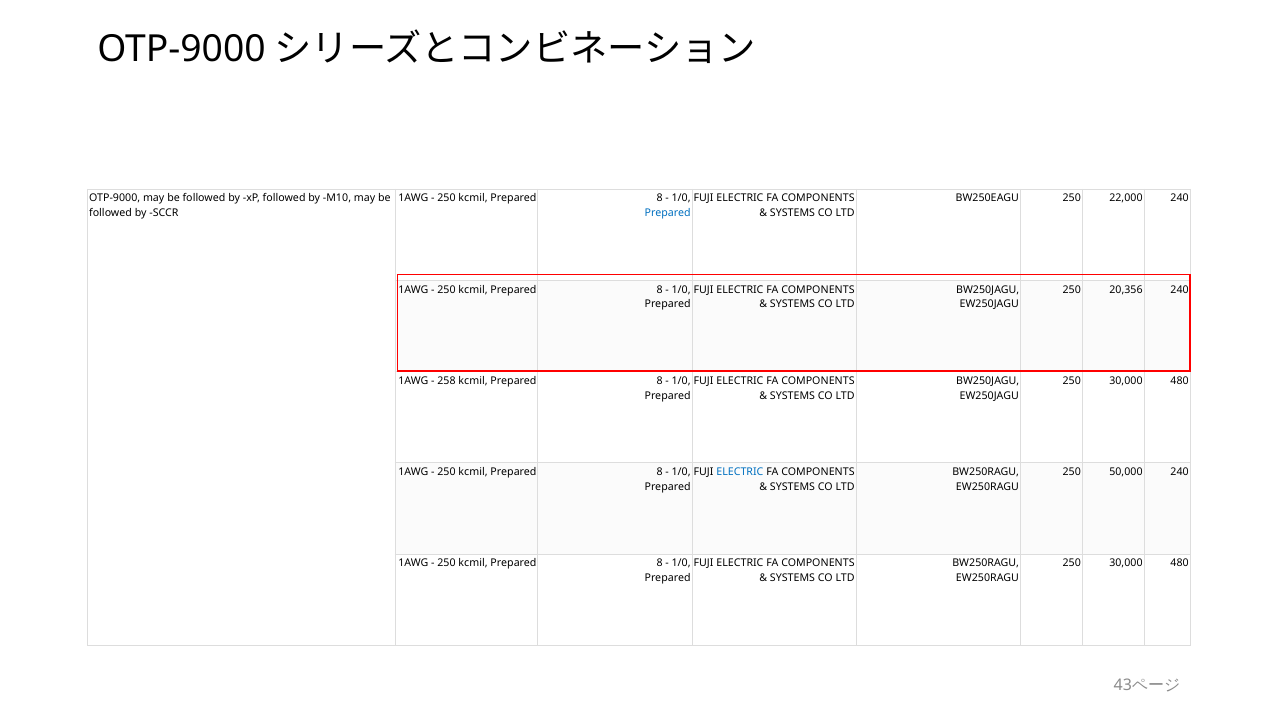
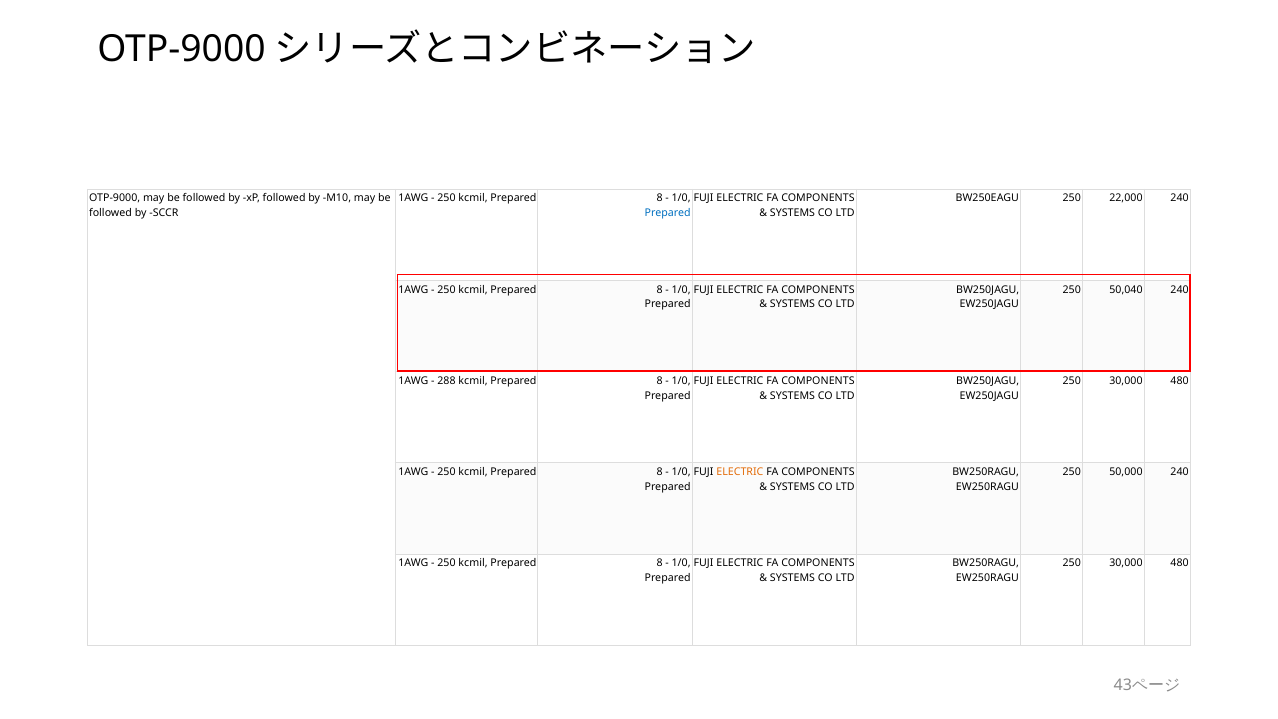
20,356: 20,356 -> 50,040
258: 258 -> 288
ELECTRIC at (740, 472) colour: blue -> orange
